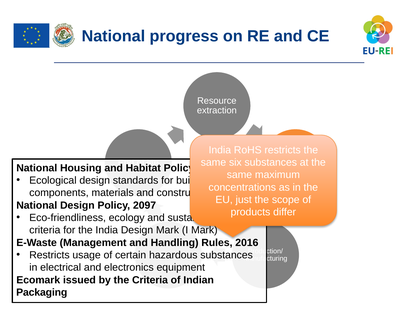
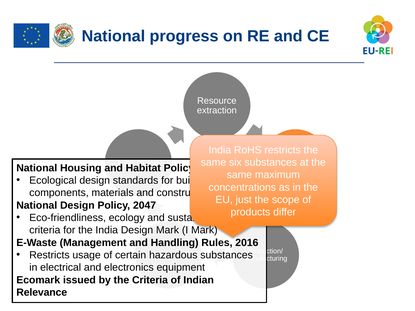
2097: 2097 -> 2047
Packaging: Packaging -> Relevance
